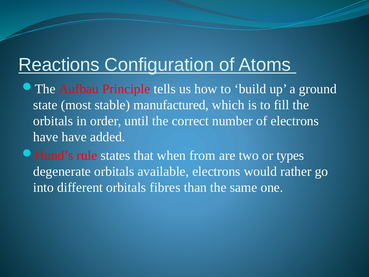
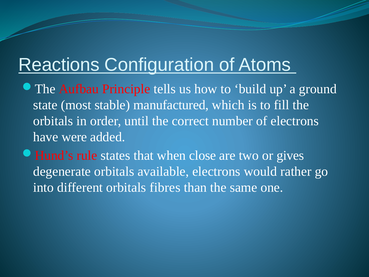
have have: have -> were
from: from -> close
types: types -> gives
